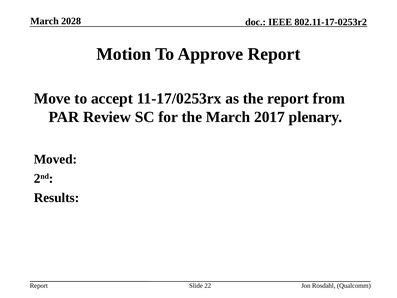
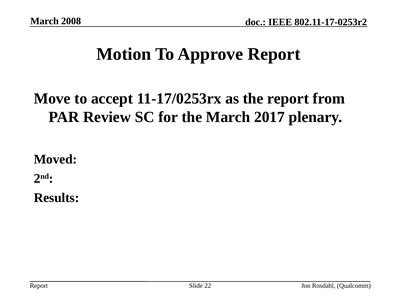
2028: 2028 -> 2008
